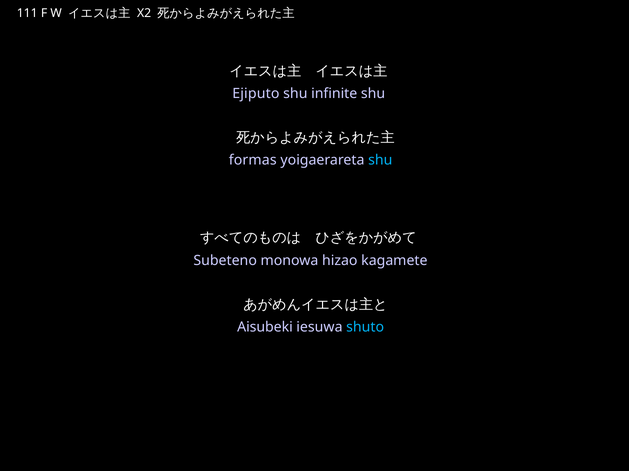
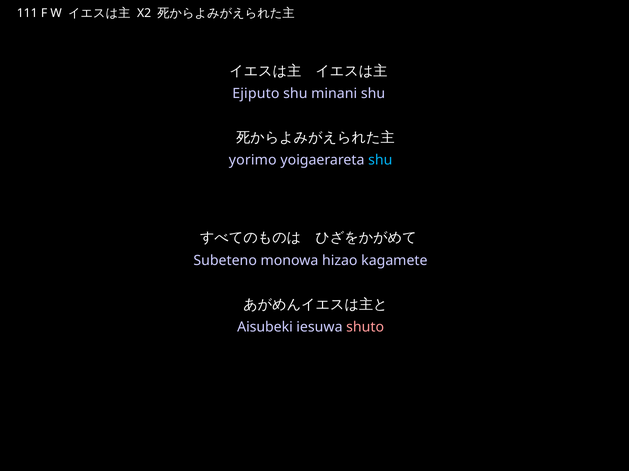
infinite: infinite -> minani
formas: formas -> yorimo
shuto colour: light blue -> pink
